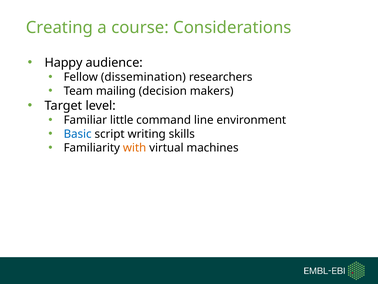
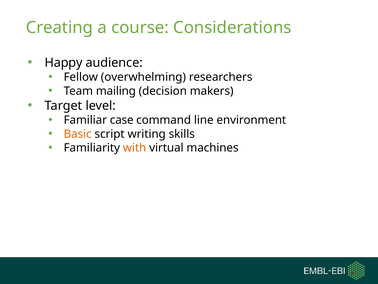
dissemination: dissemination -> overwhelming
little: little -> case
Basic colour: blue -> orange
